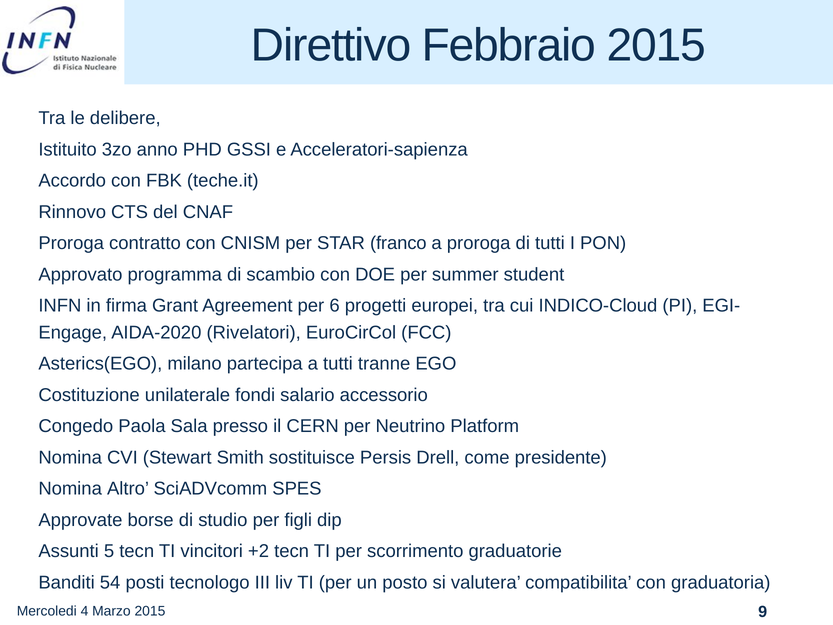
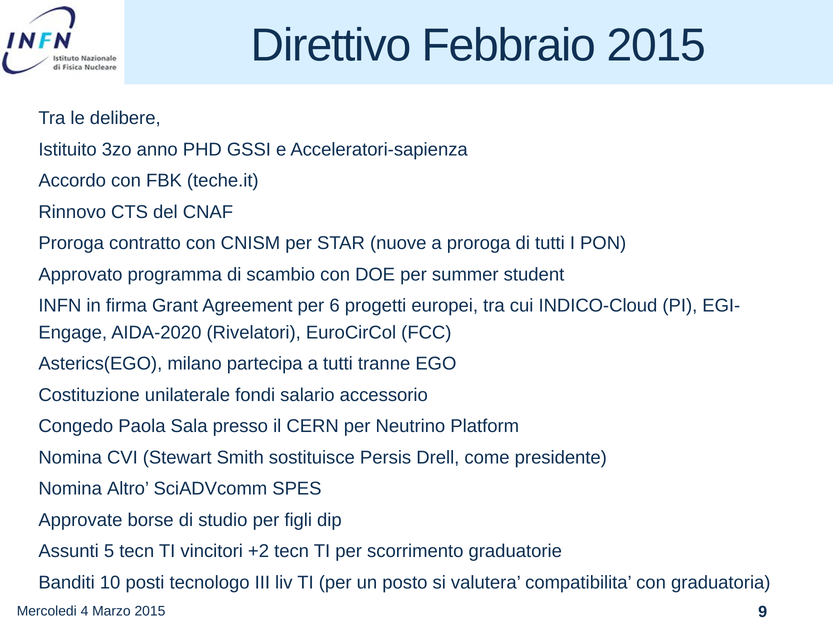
franco: franco -> nuove
54: 54 -> 10
